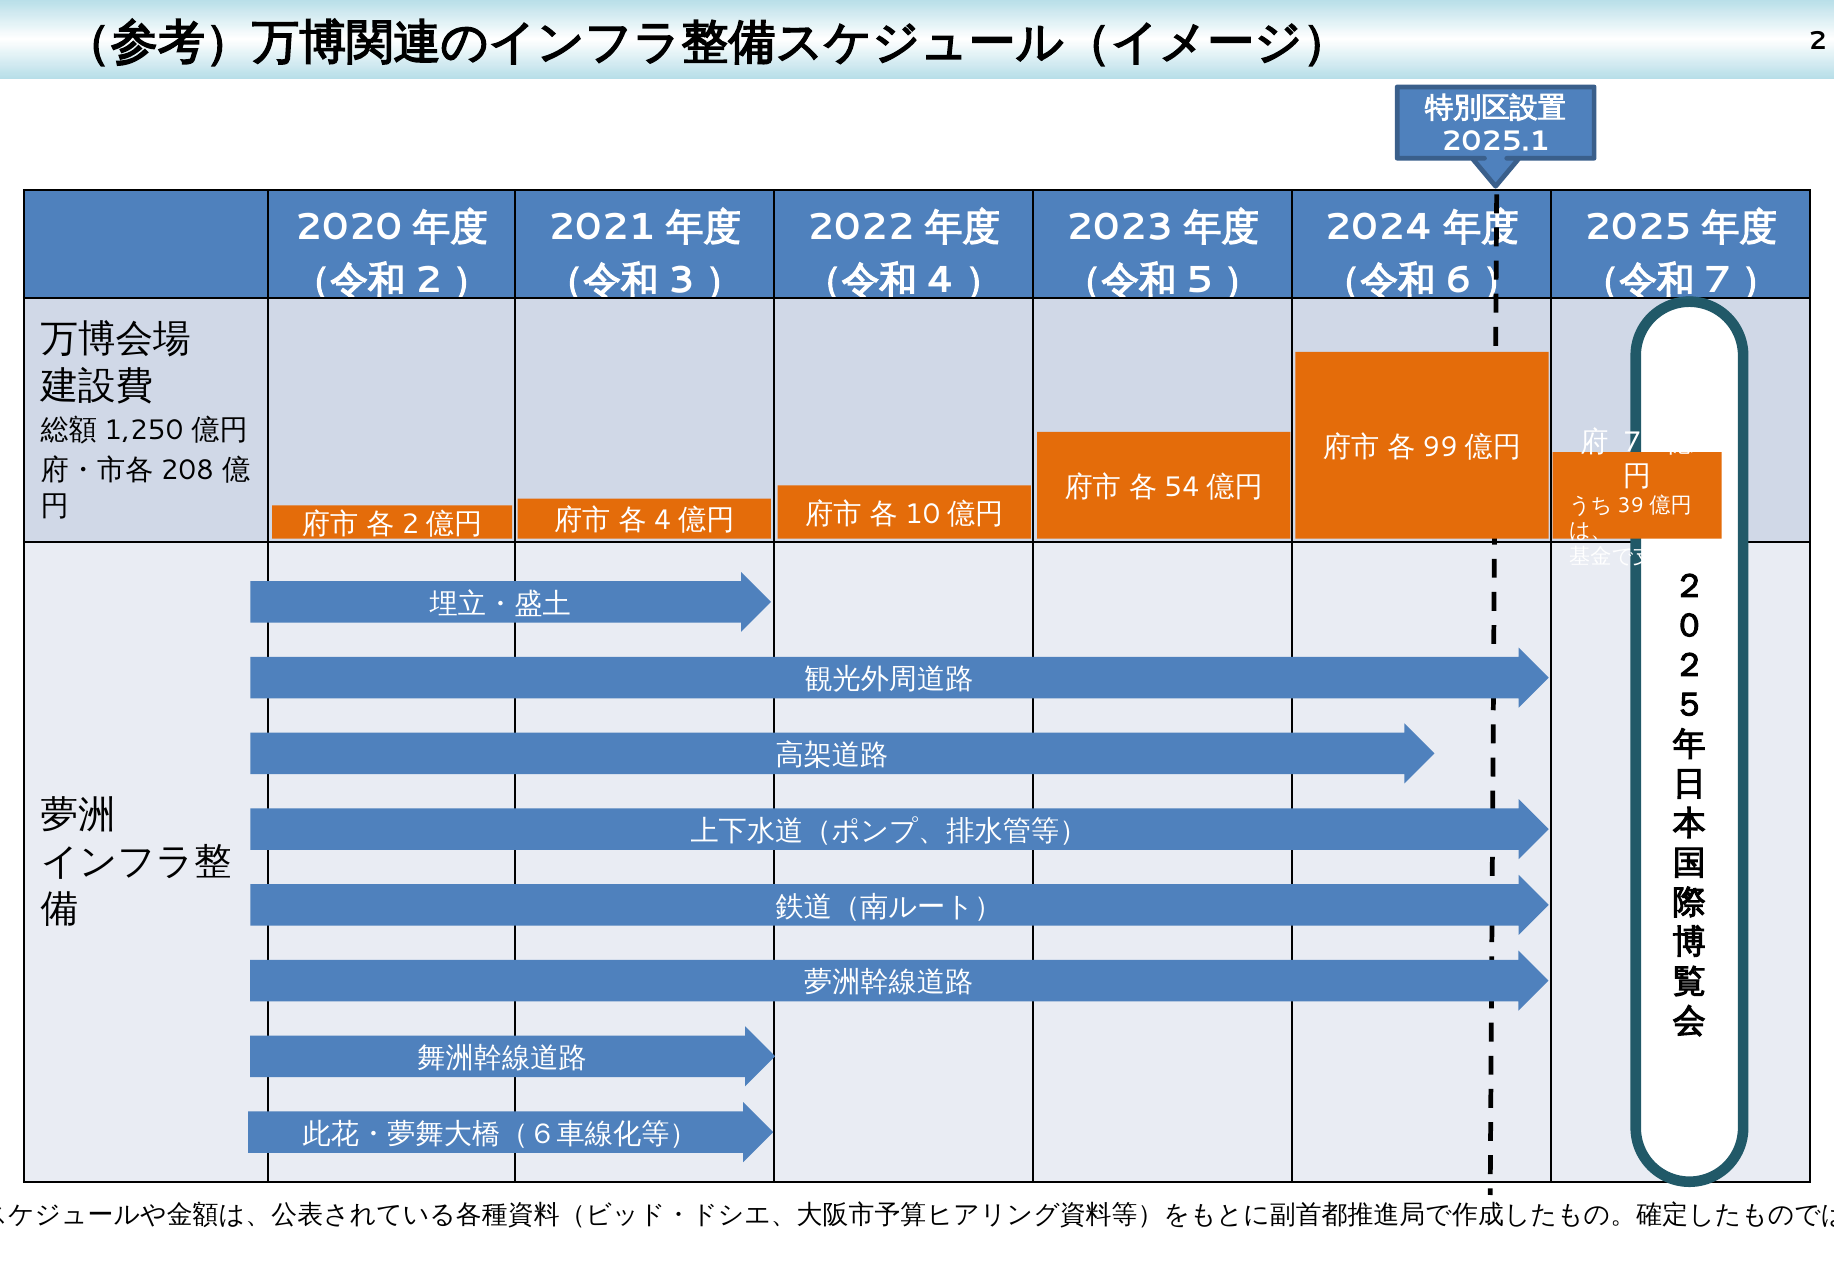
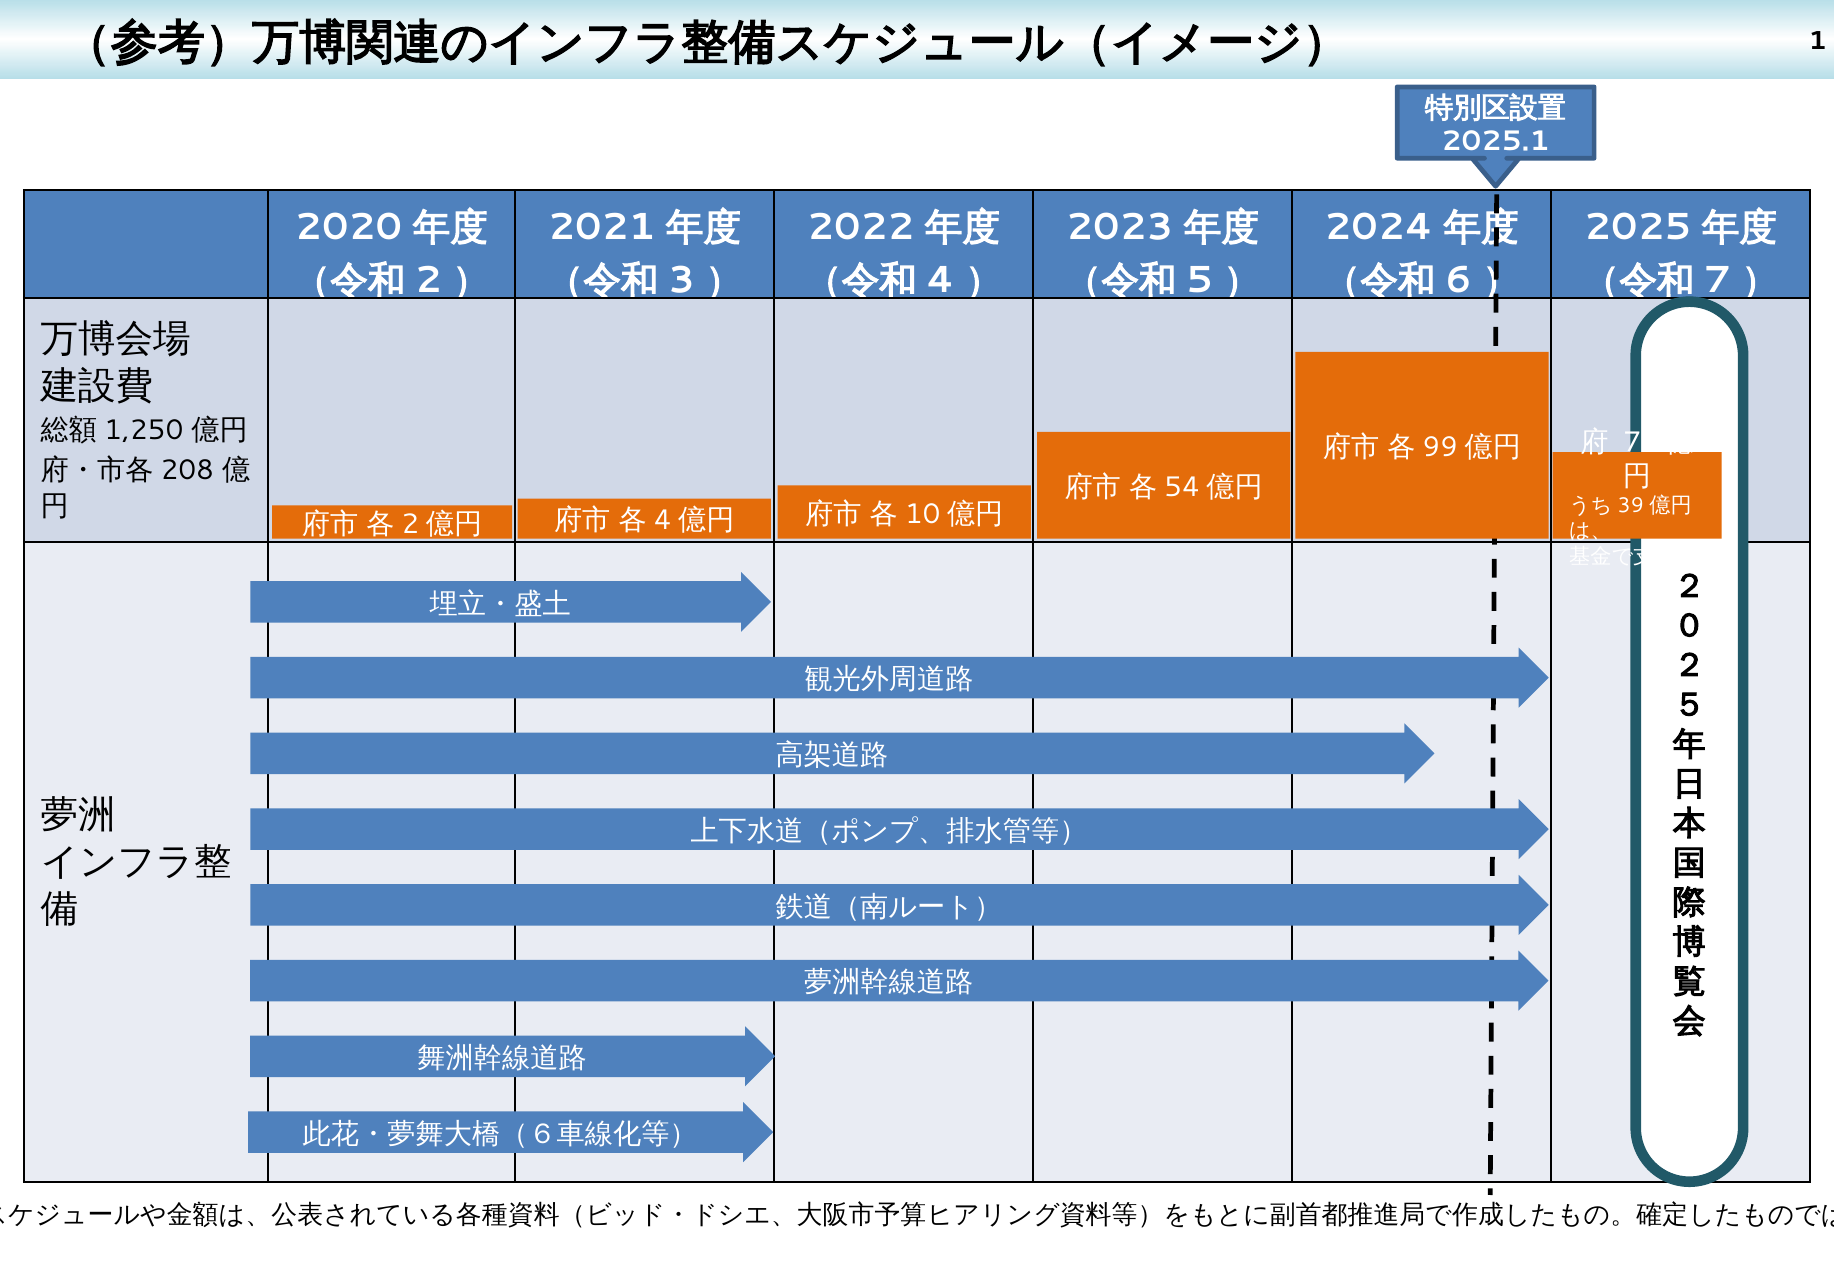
2 at (1818, 40): 2 -> 1
